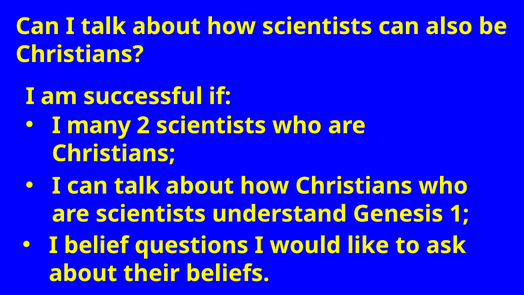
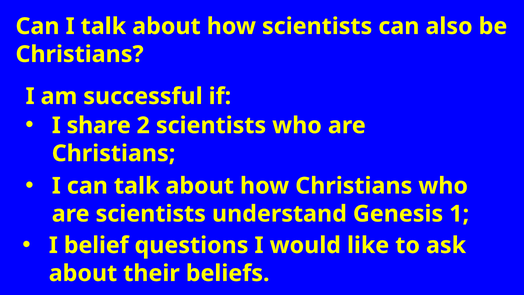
many: many -> share
